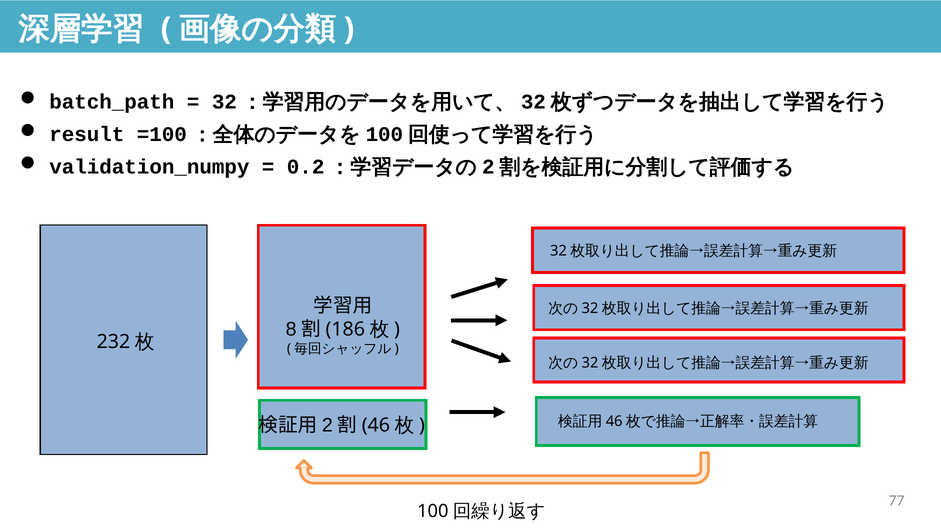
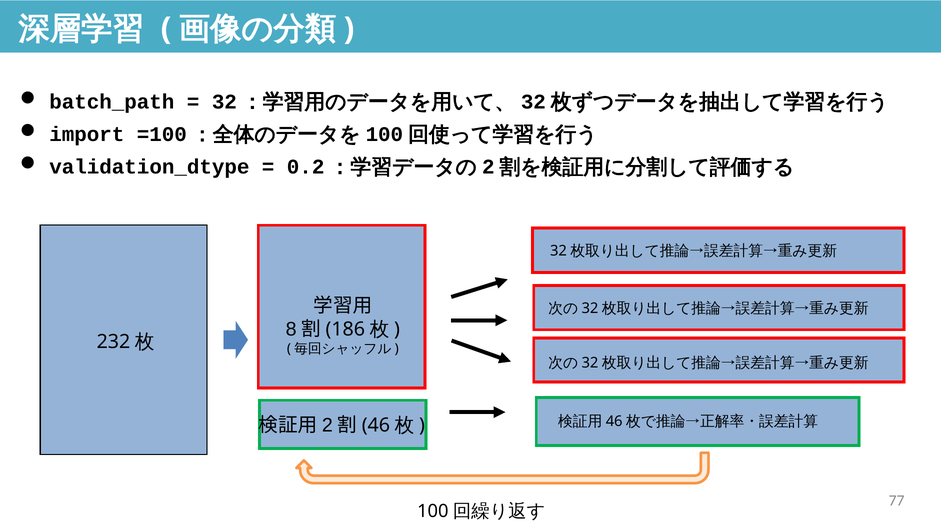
result: result -> import
validation_numpy: validation_numpy -> validation_dtype
